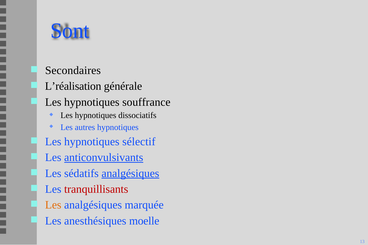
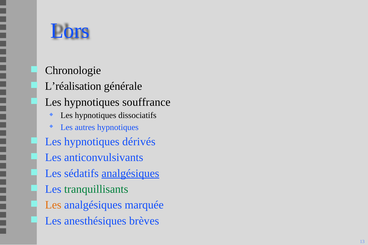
Sont: Sont -> Lors
Secondaires: Secondaires -> Chronologie
sélectif: sélectif -> dérivés
anticonvulsivants underline: present -> none
tranquillisants colour: red -> green
moelle: moelle -> brèves
